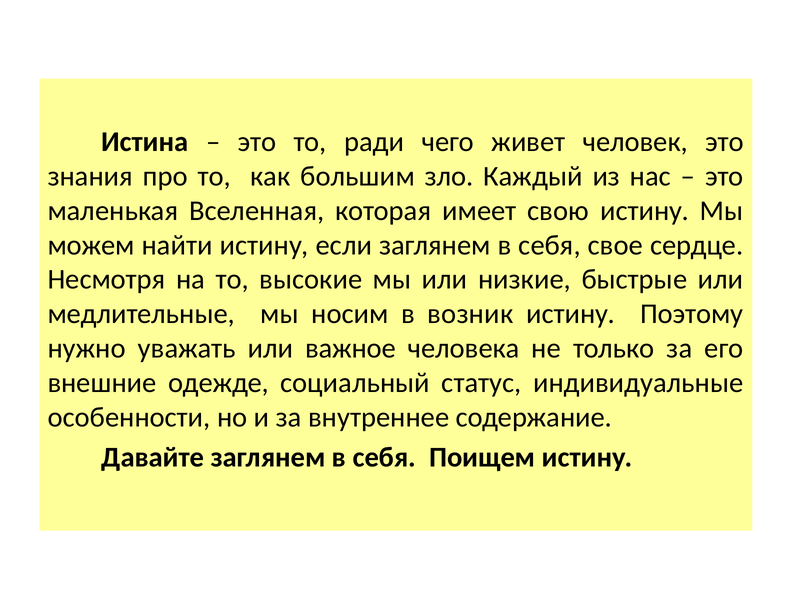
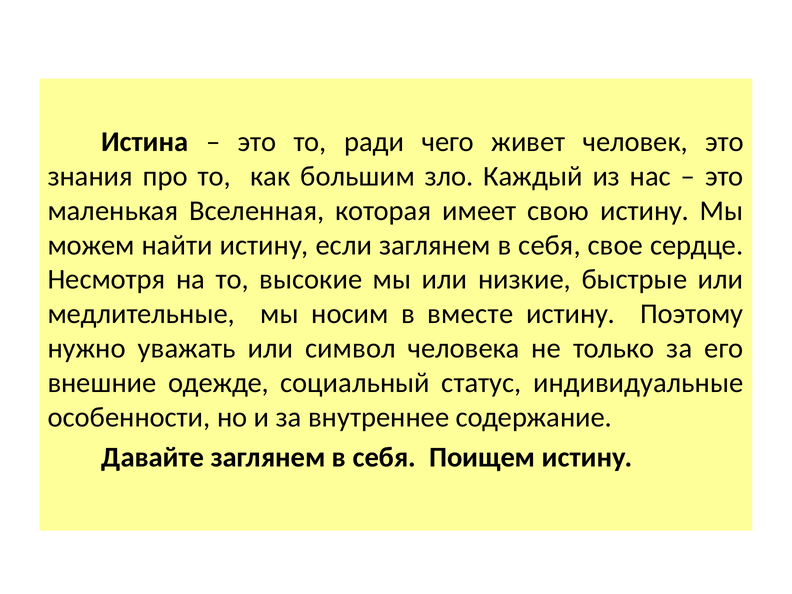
возник: возник -> вместе
важное: важное -> символ
